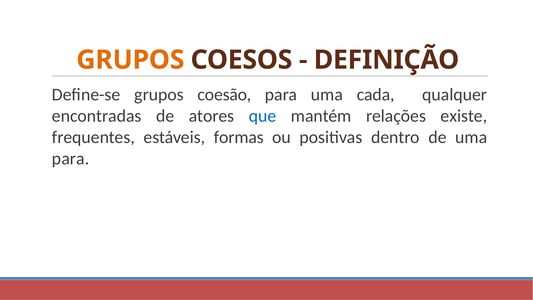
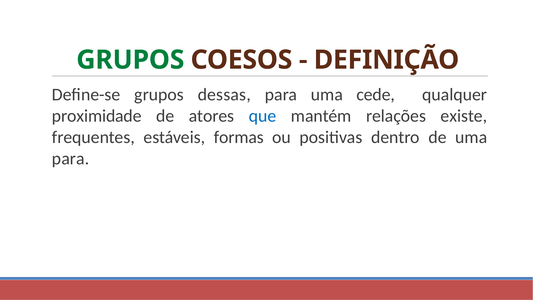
GRUPOS at (130, 60) colour: orange -> green
coesão: coesão -> dessas
cada: cada -> cede
encontradas: encontradas -> proximidade
